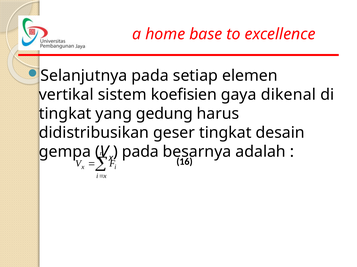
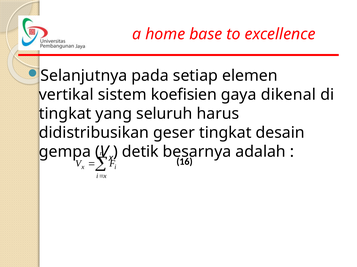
gedung: gedung -> seluruh
pada at (140, 152): pada -> detik
